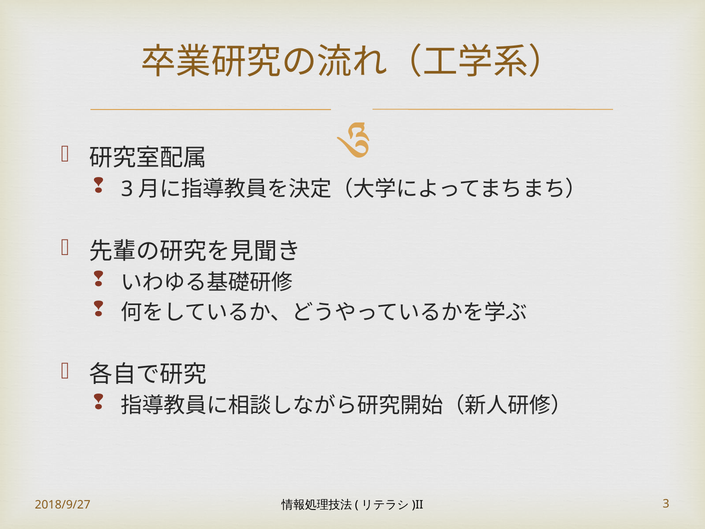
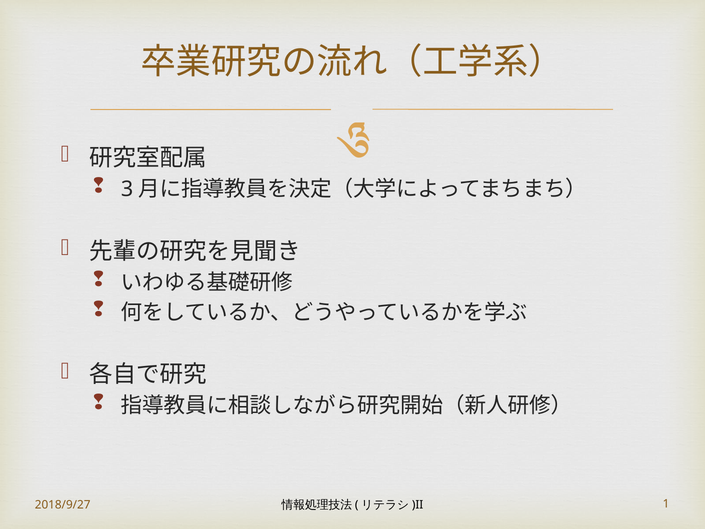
3 at (666, 504): 3 -> 1
